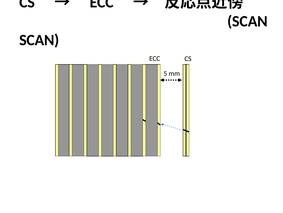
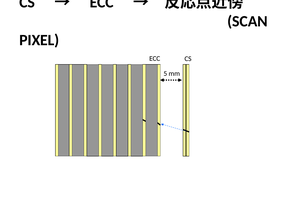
SCAN at (39, 40): SCAN -> PIXEL
